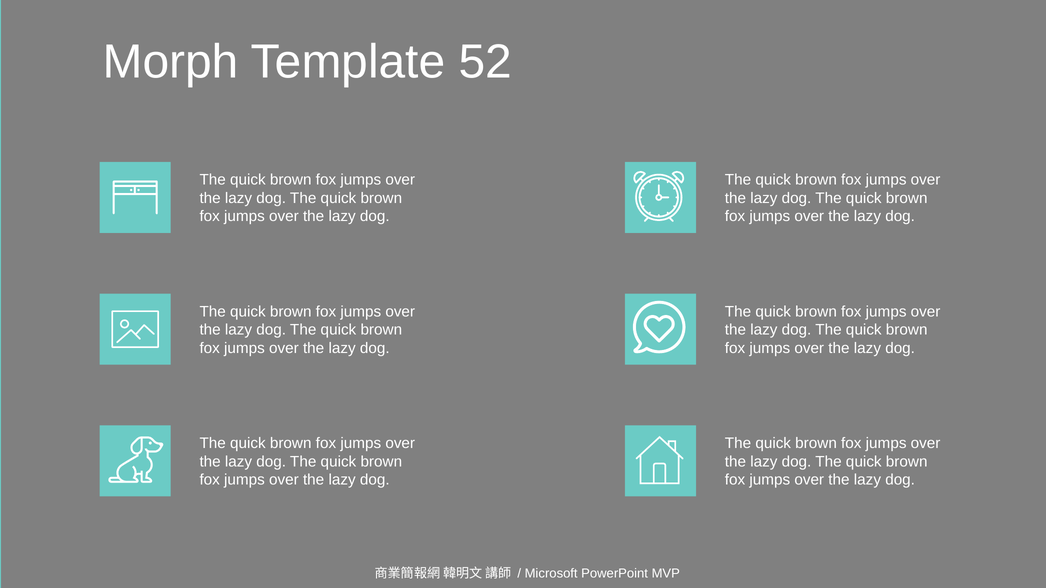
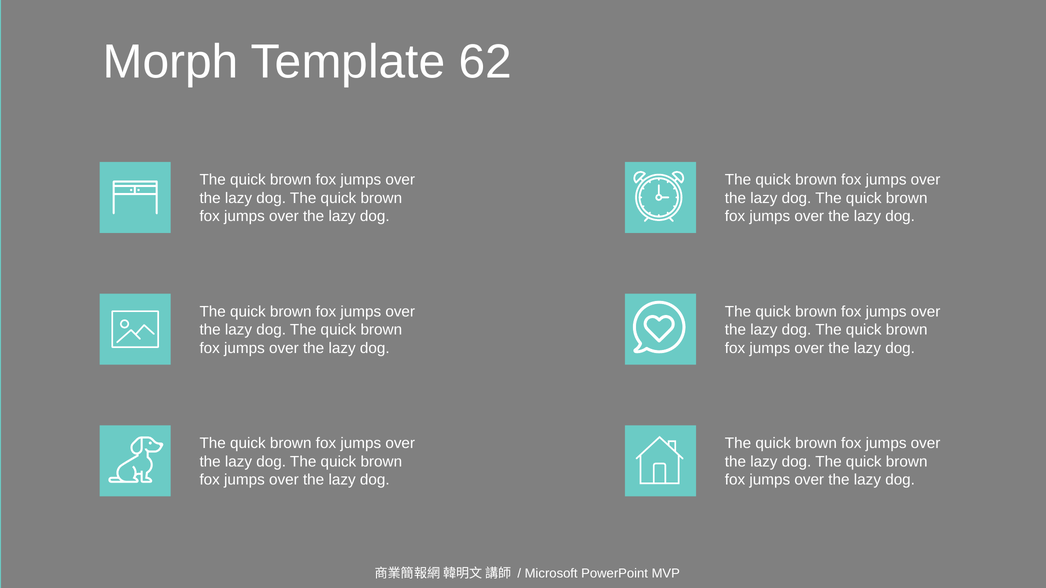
52: 52 -> 62
